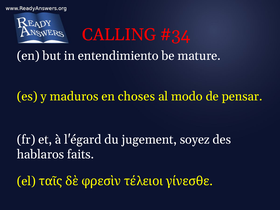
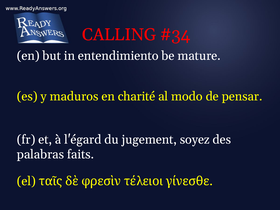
choses: choses -> charité
hablaros: hablaros -> palabras
